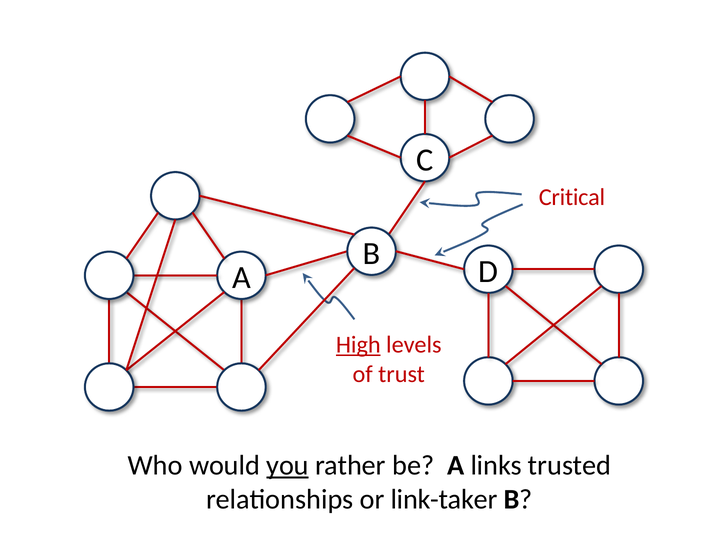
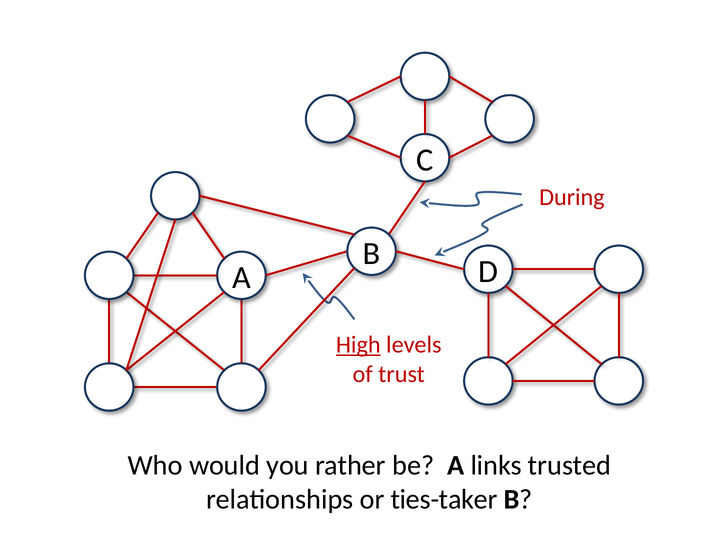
Critical: Critical -> During
you underline: present -> none
link-taker: link-taker -> ties-taker
